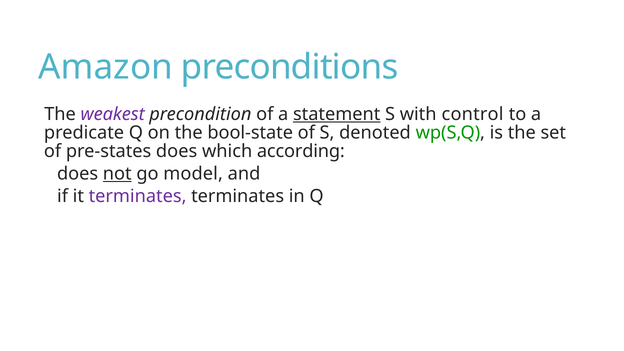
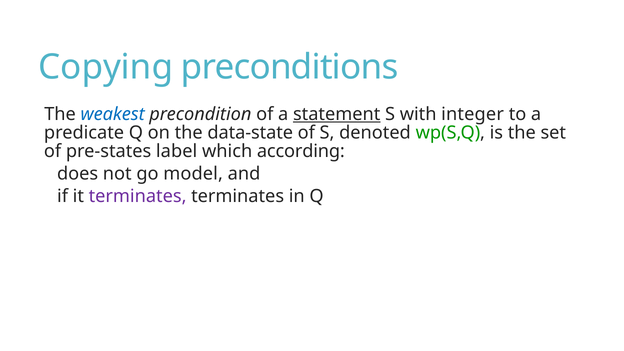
Amazon: Amazon -> Copying
weakest colour: purple -> blue
control: control -> integer
bool-state: bool-state -> data-state
pre-states does: does -> label
not underline: present -> none
